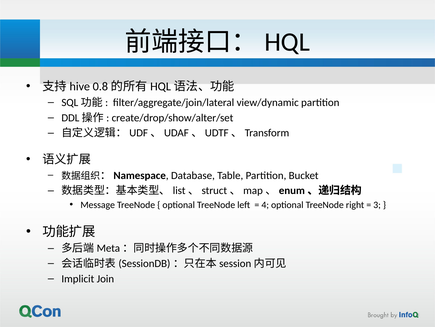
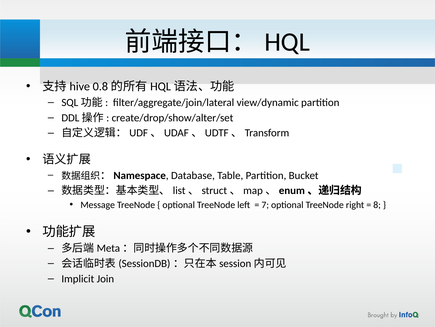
4: 4 -> 7
3: 3 -> 8
